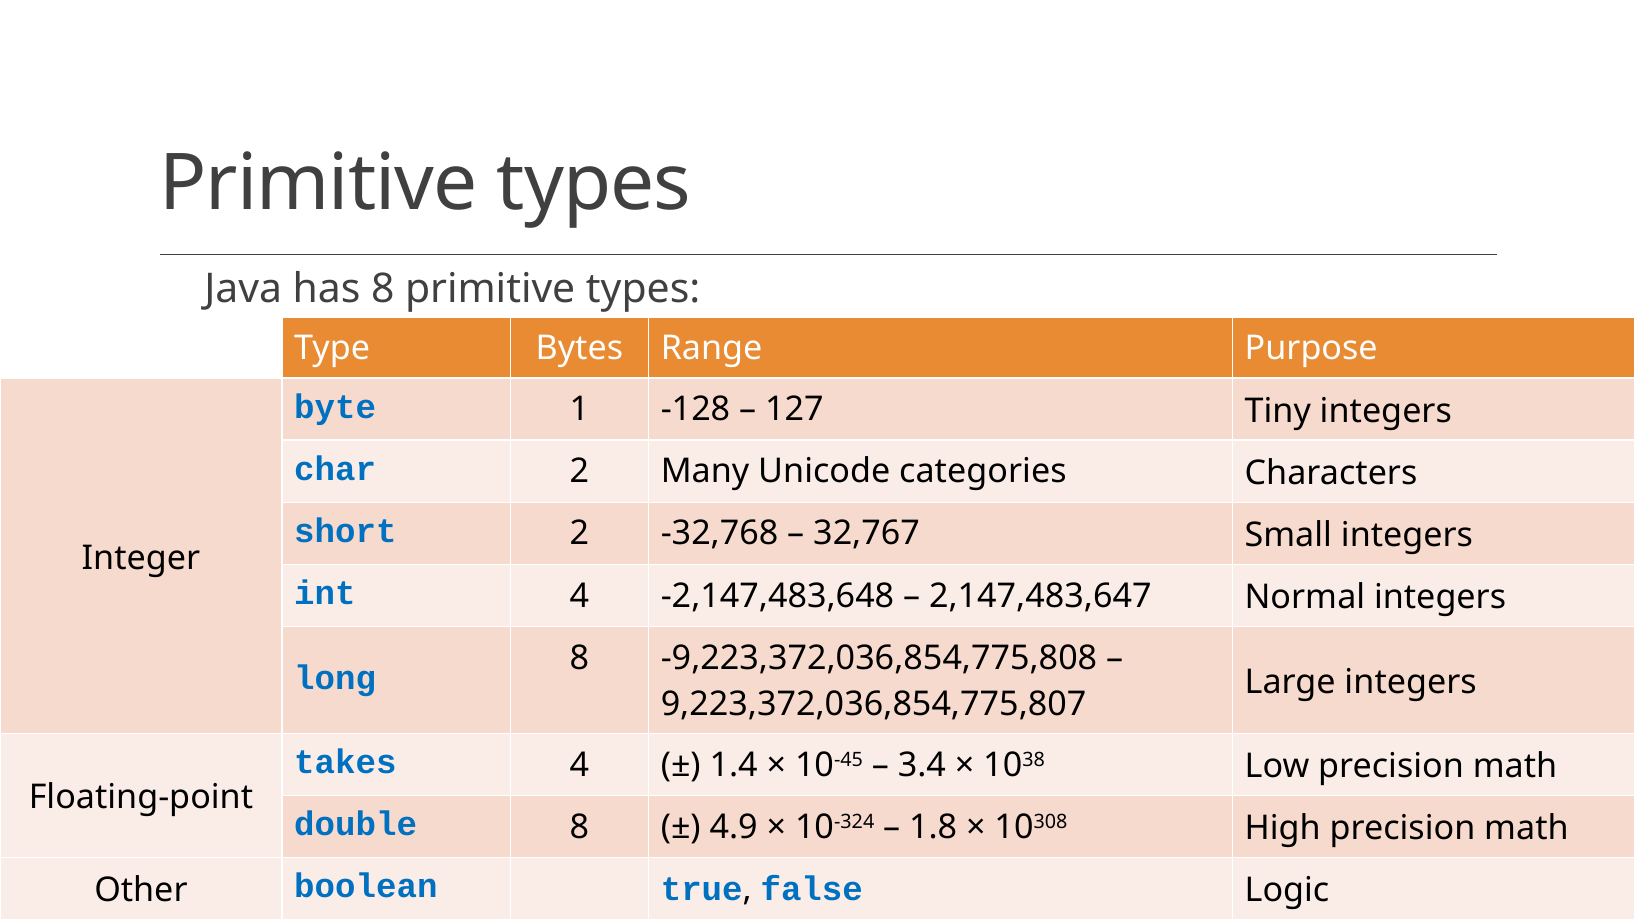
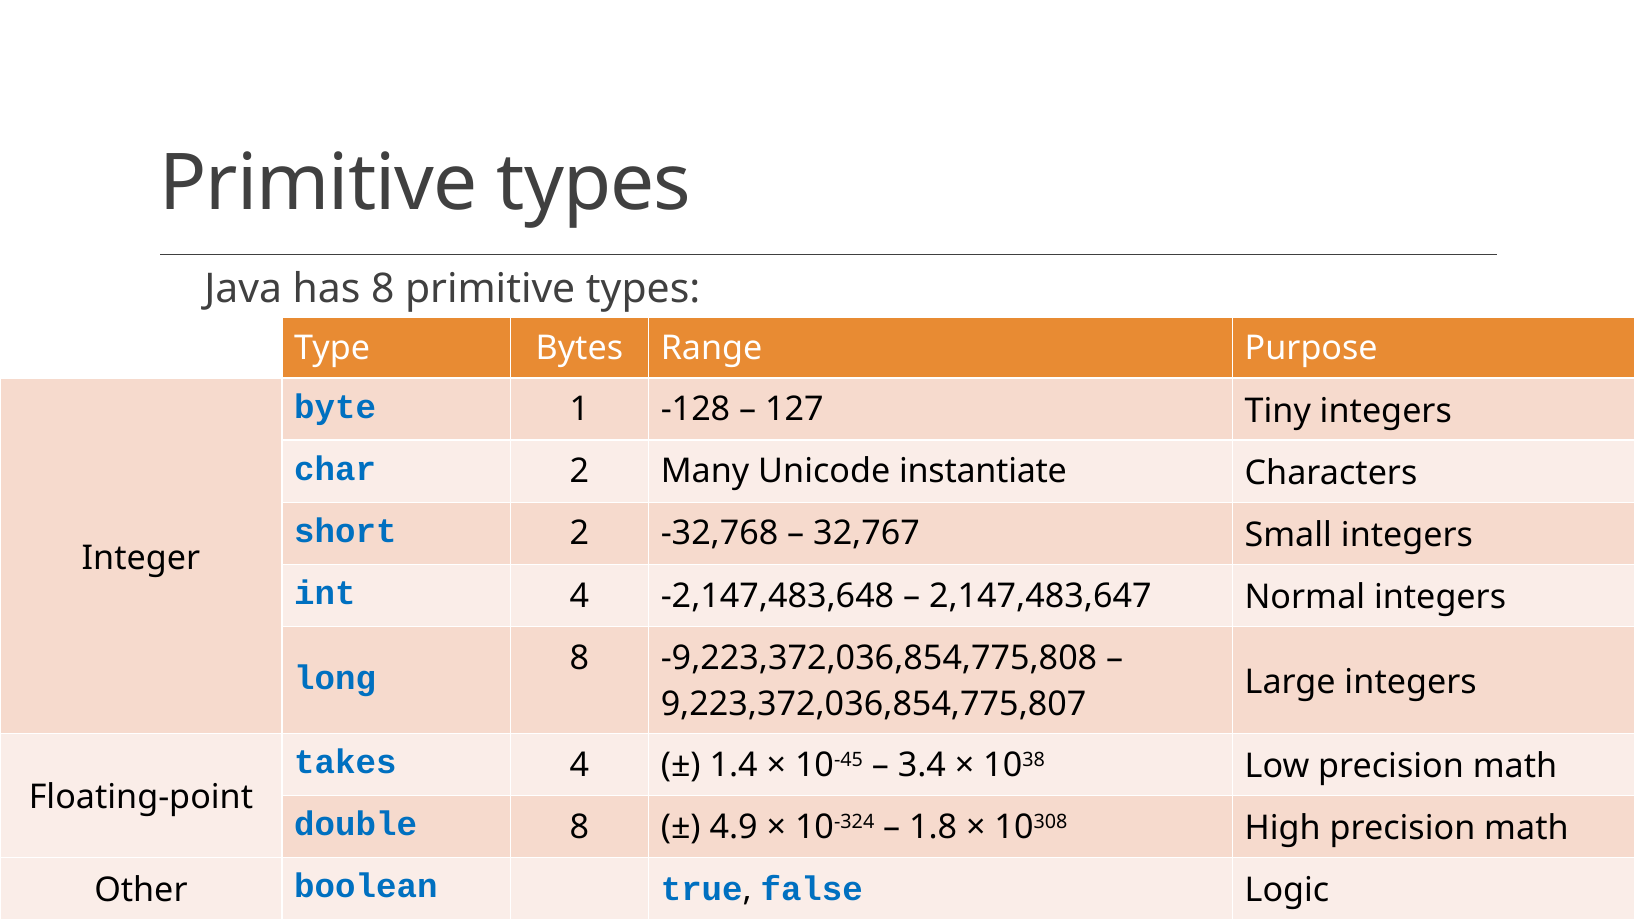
categories: categories -> instantiate
